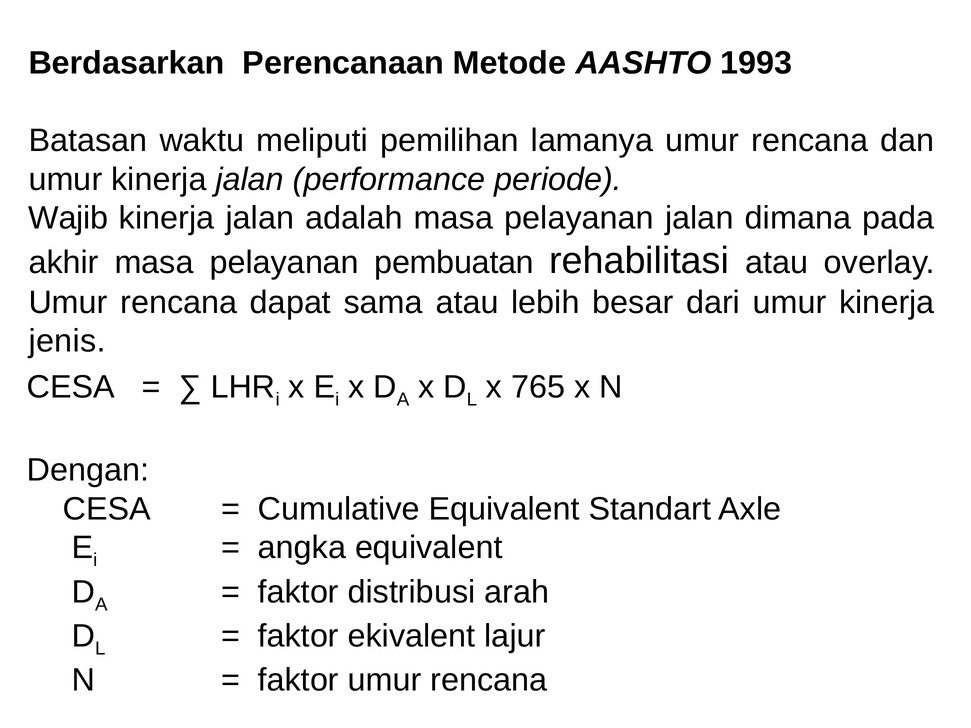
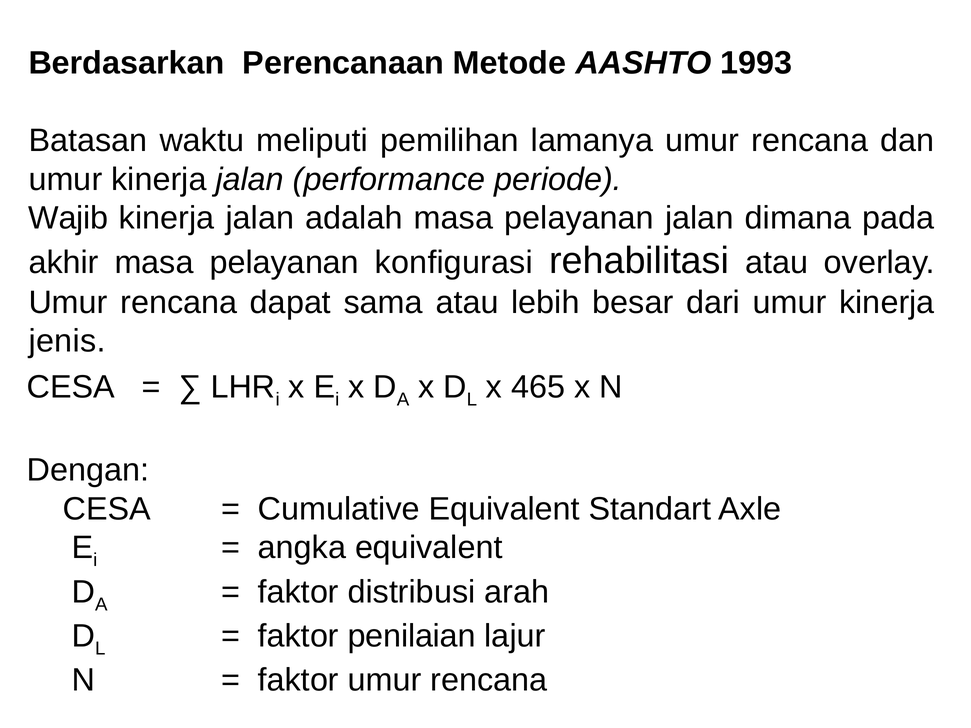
pembuatan: pembuatan -> konfigurasi
765: 765 -> 465
ekivalent: ekivalent -> penilaian
